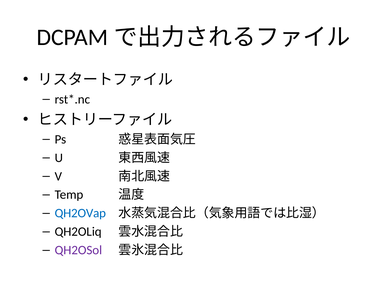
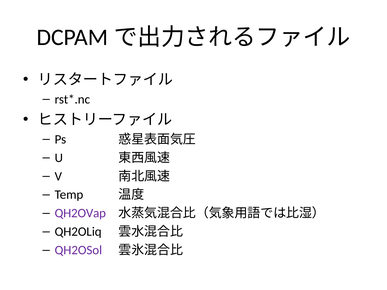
QH2OVap colour: blue -> purple
